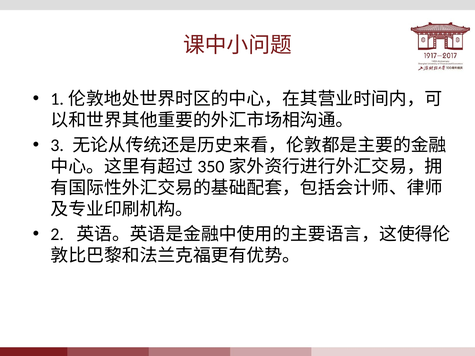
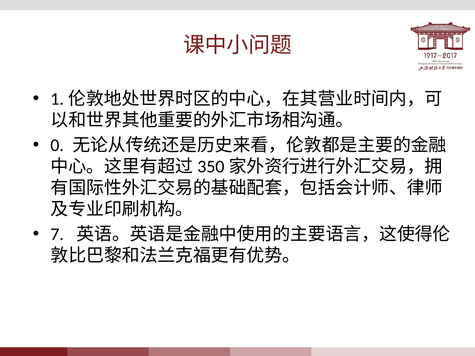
3: 3 -> 0
2: 2 -> 7
